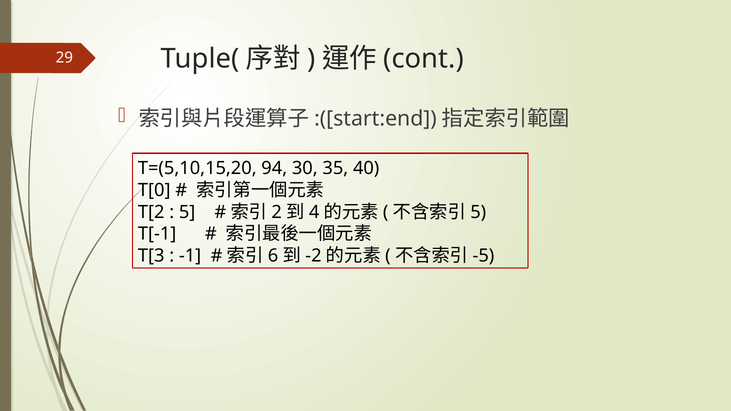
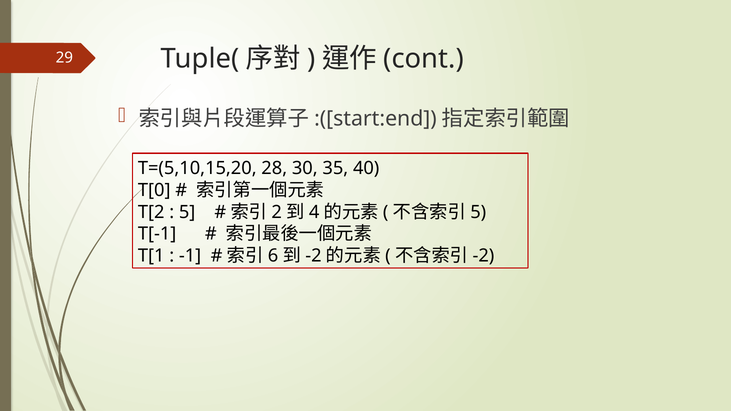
94: 94 -> 28
T[3: T[3 -> T[1
-5 at (483, 256): -5 -> -2
